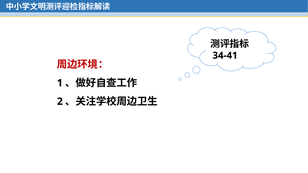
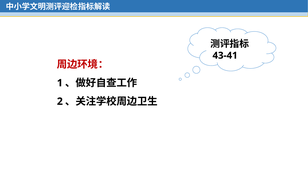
34-41: 34-41 -> 43-41
